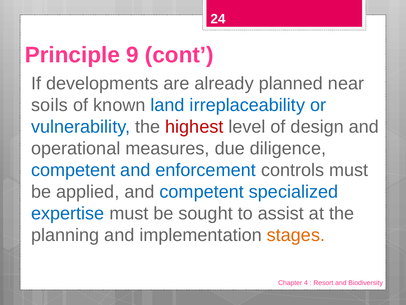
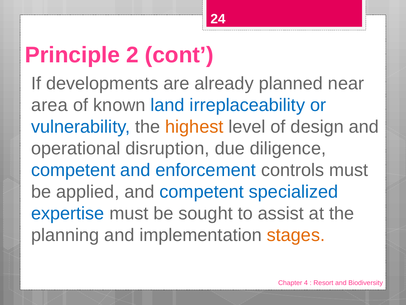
9: 9 -> 2
soils: soils -> area
highest colour: red -> orange
measures: measures -> disruption
